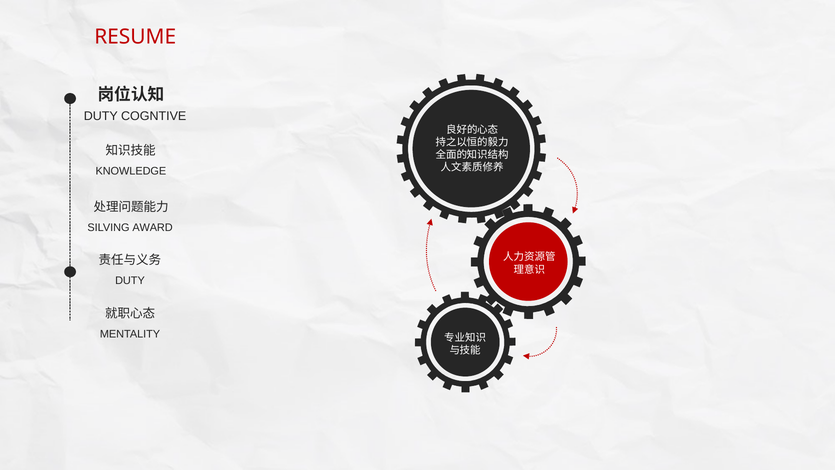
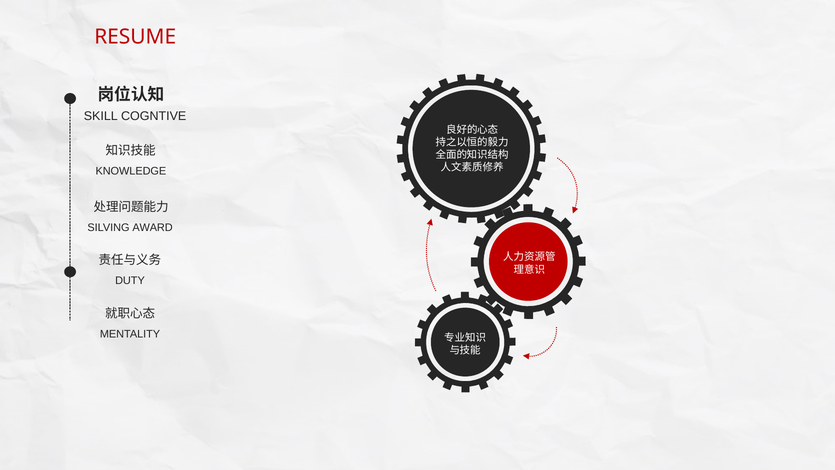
DUTY at (101, 116): DUTY -> SKILL
